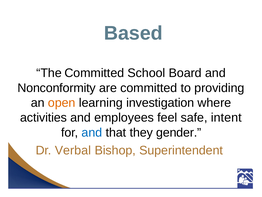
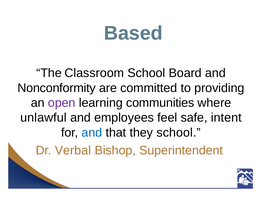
The Committed: Committed -> Classroom
open colour: orange -> purple
investigation: investigation -> communities
activities: activities -> unlawful
they gender: gender -> school
